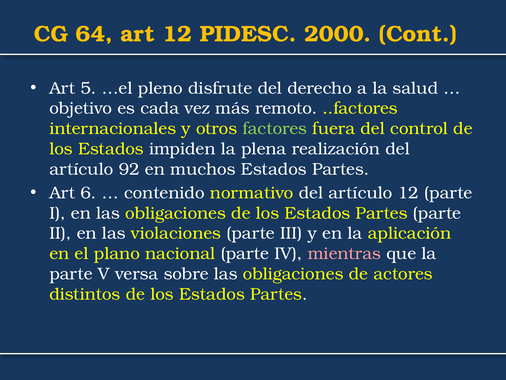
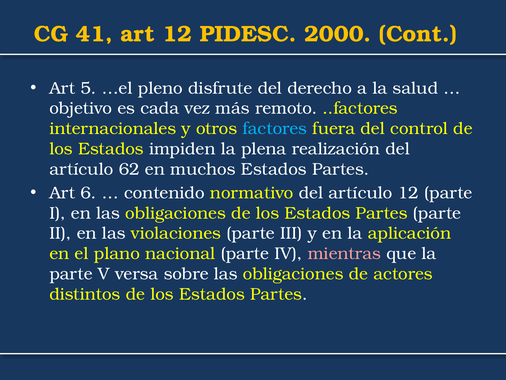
64: 64 -> 41
factores colour: light green -> light blue
92: 92 -> 62
